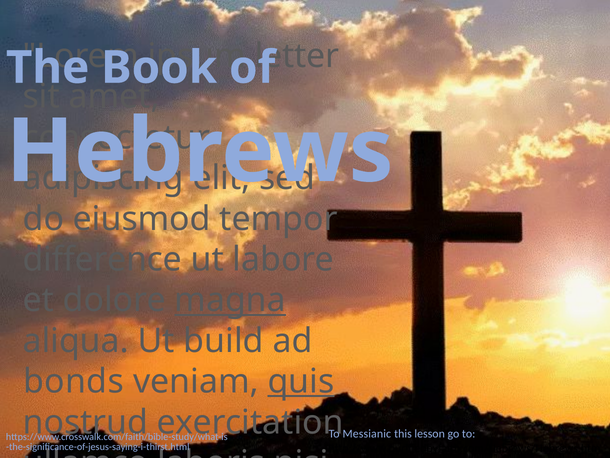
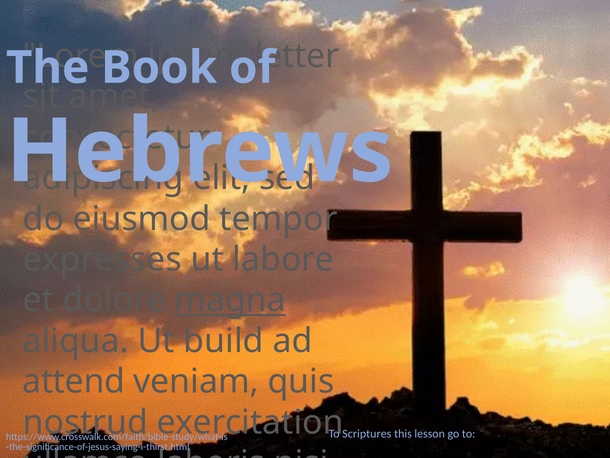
difference: difference -> expresses
bonds: bonds -> attend
quis underline: present -> none
Messianic: Messianic -> Scriptures
